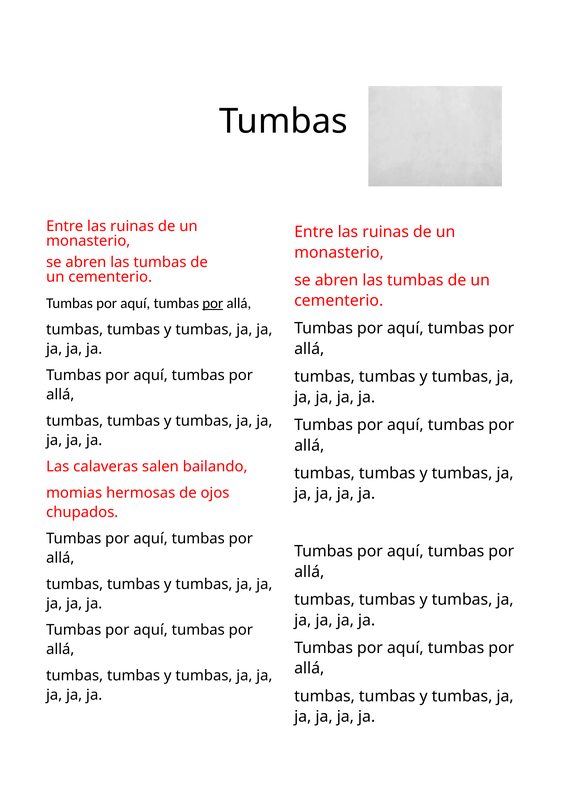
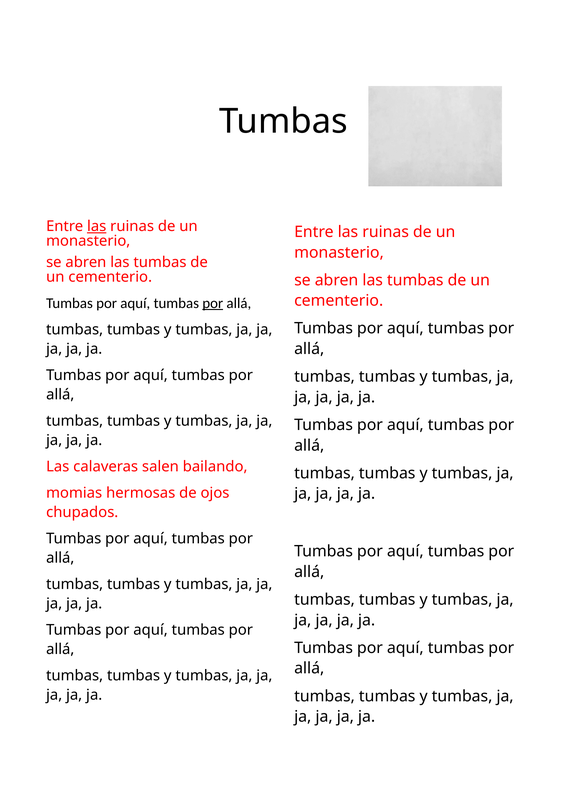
las at (97, 226) underline: none -> present
